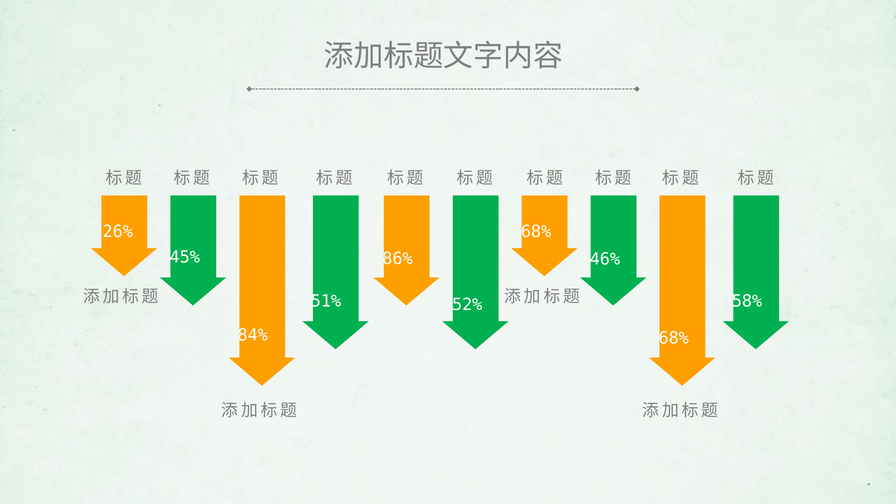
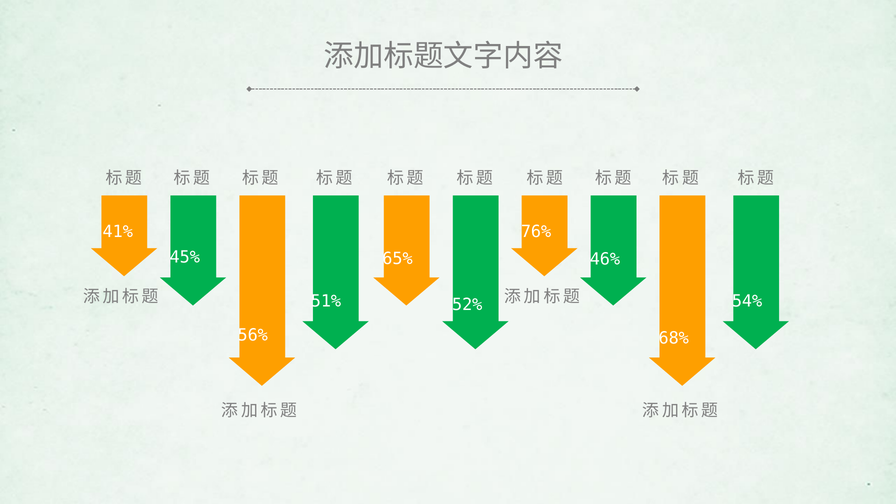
26%: 26% -> 41%
68% at (536, 232): 68% -> 76%
86%: 86% -> 65%
58%: 58% -> 54%
84%: 84% -> 56%
